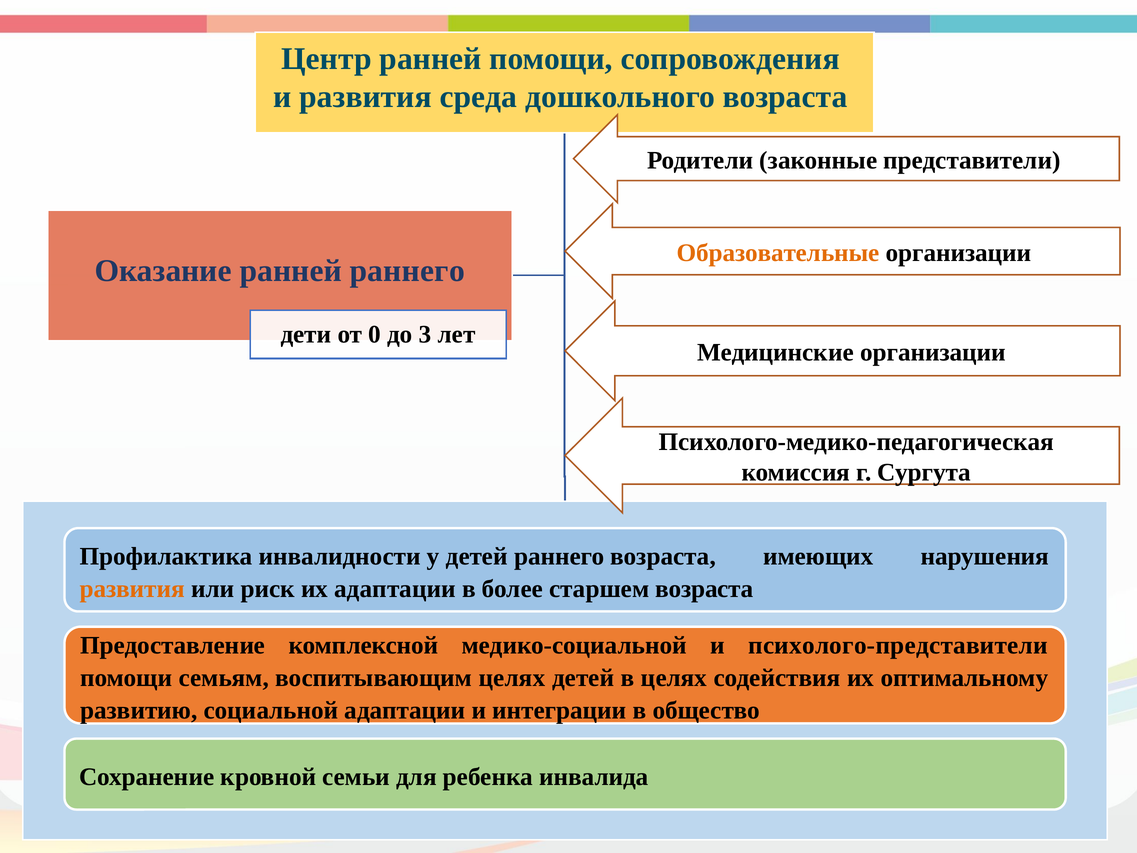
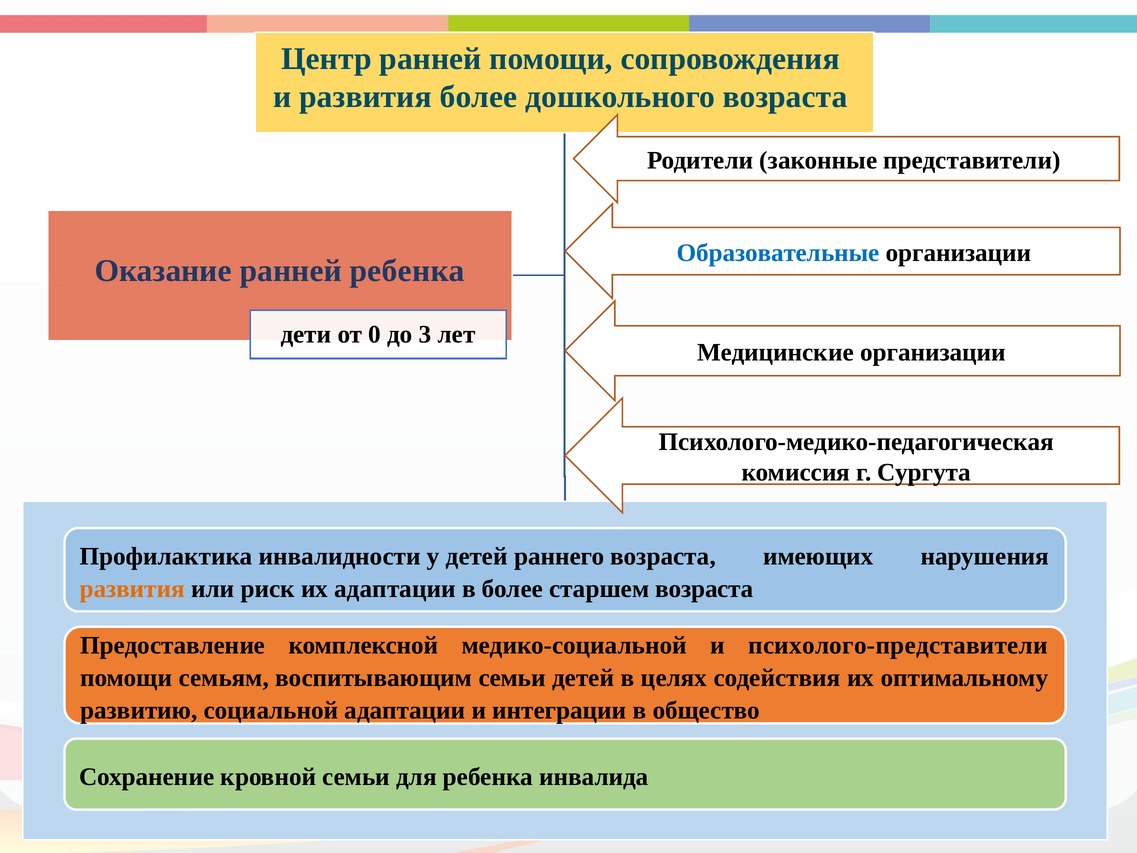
развития среда: среда -> более
Образовательные colour: orange -> blue
раннего at (407, 271): раннего -> ребенка
воспитывающим целях: целях -> семьи
